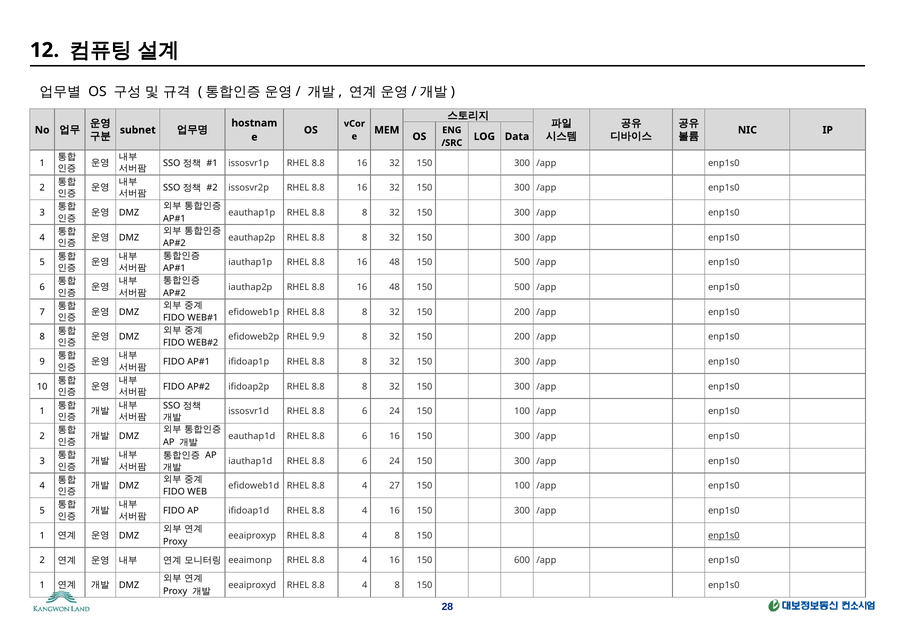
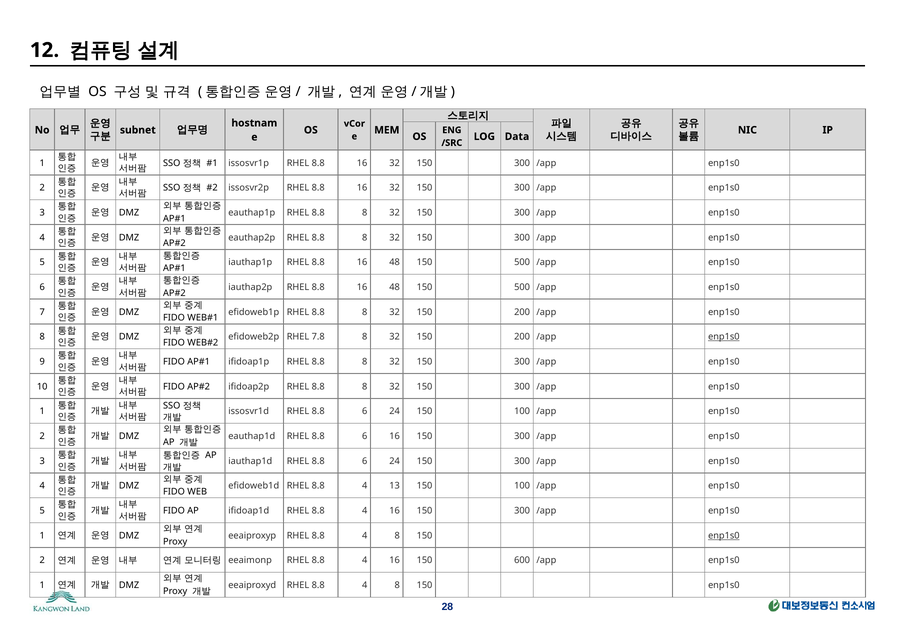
9.9: 9.9 -> 7.8
enp1s0 at (724, 337) underline: none -> present
27: 27 -> 13
